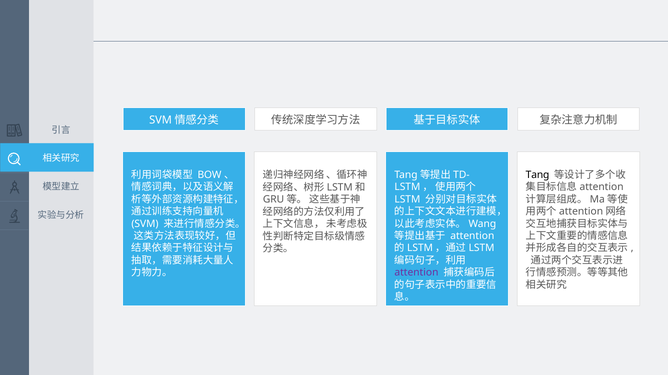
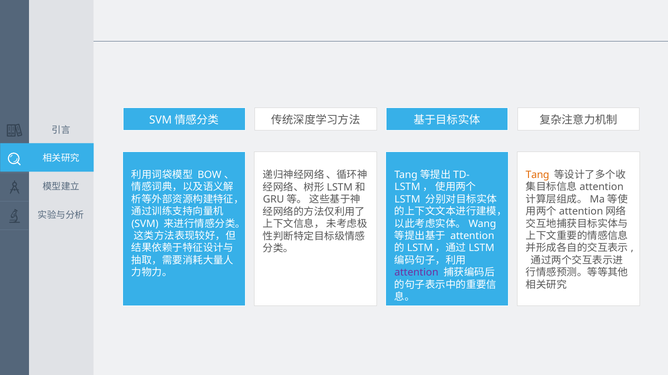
Tang colour: black -> orange
